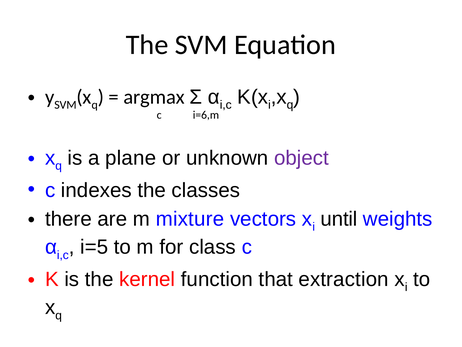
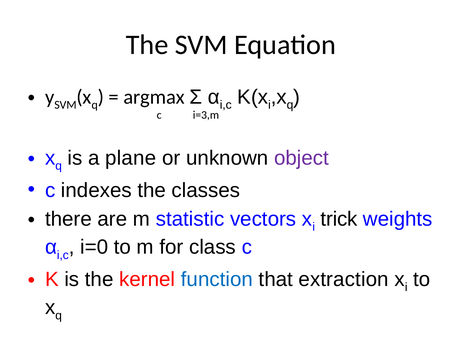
i=6,m: i=6,m -> i=3,m
mixture: mixture -> statistic
until: until -> trick
i=5: i=5 -> i=0
function colour: black -> blue
